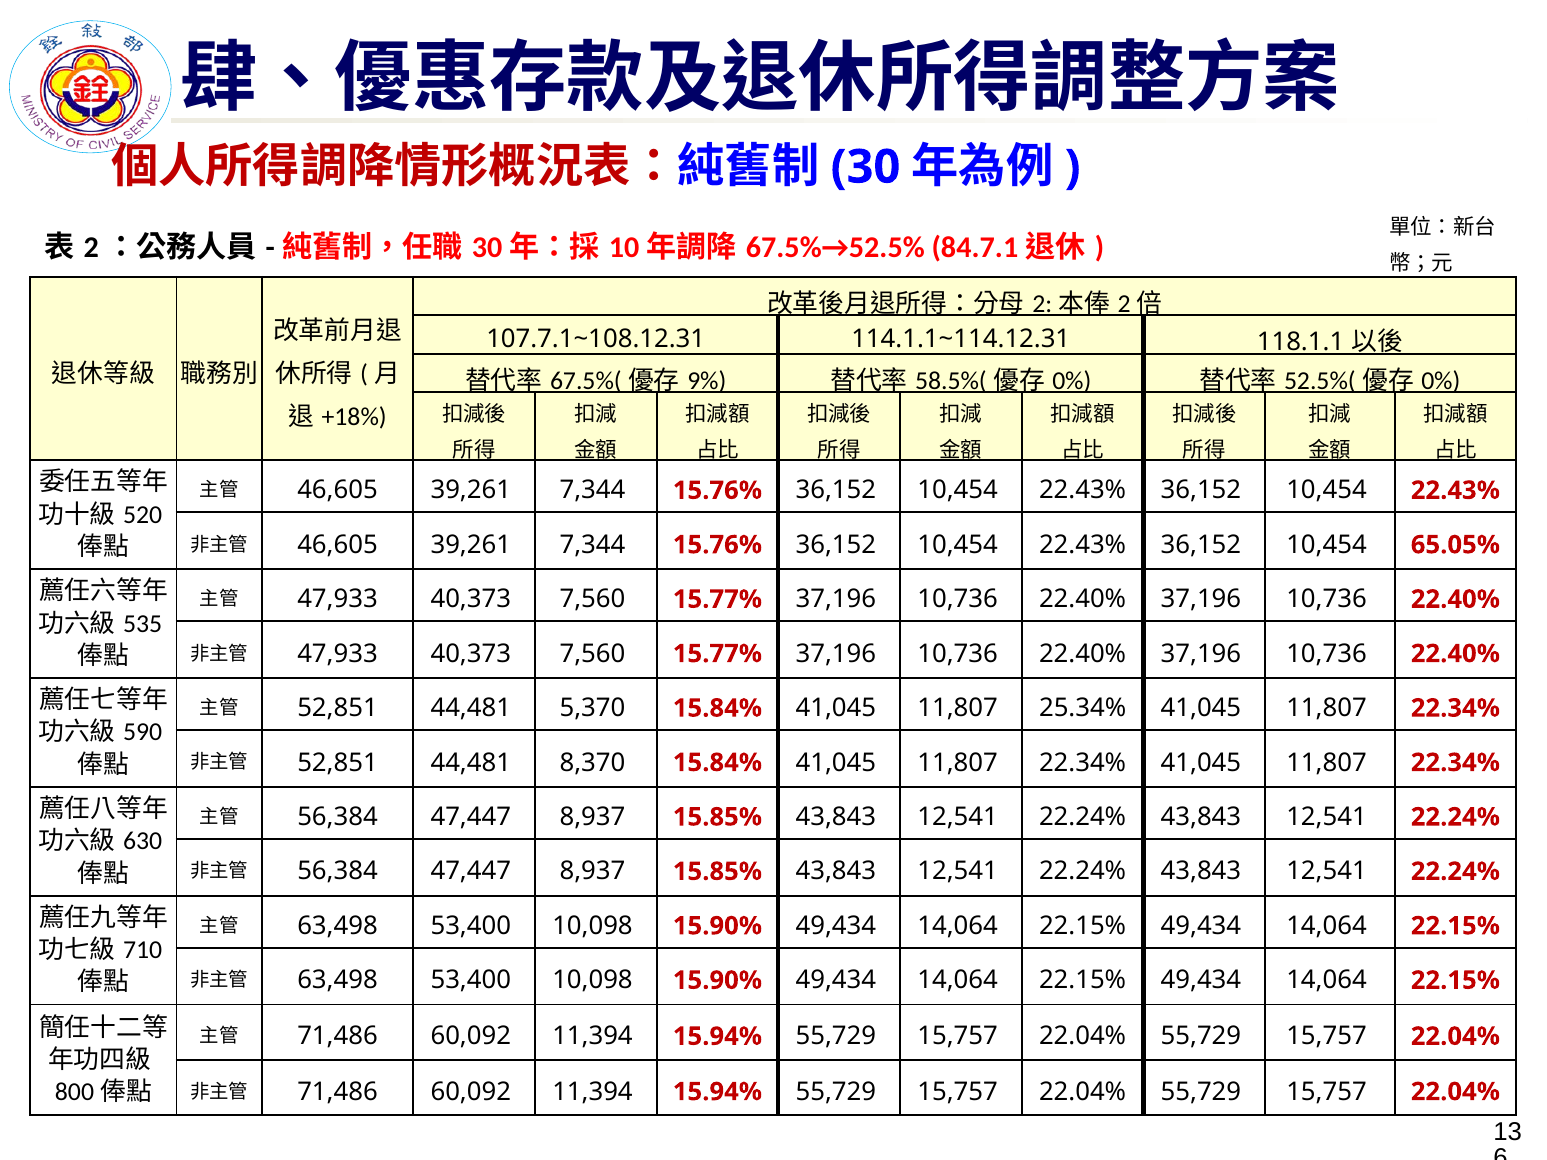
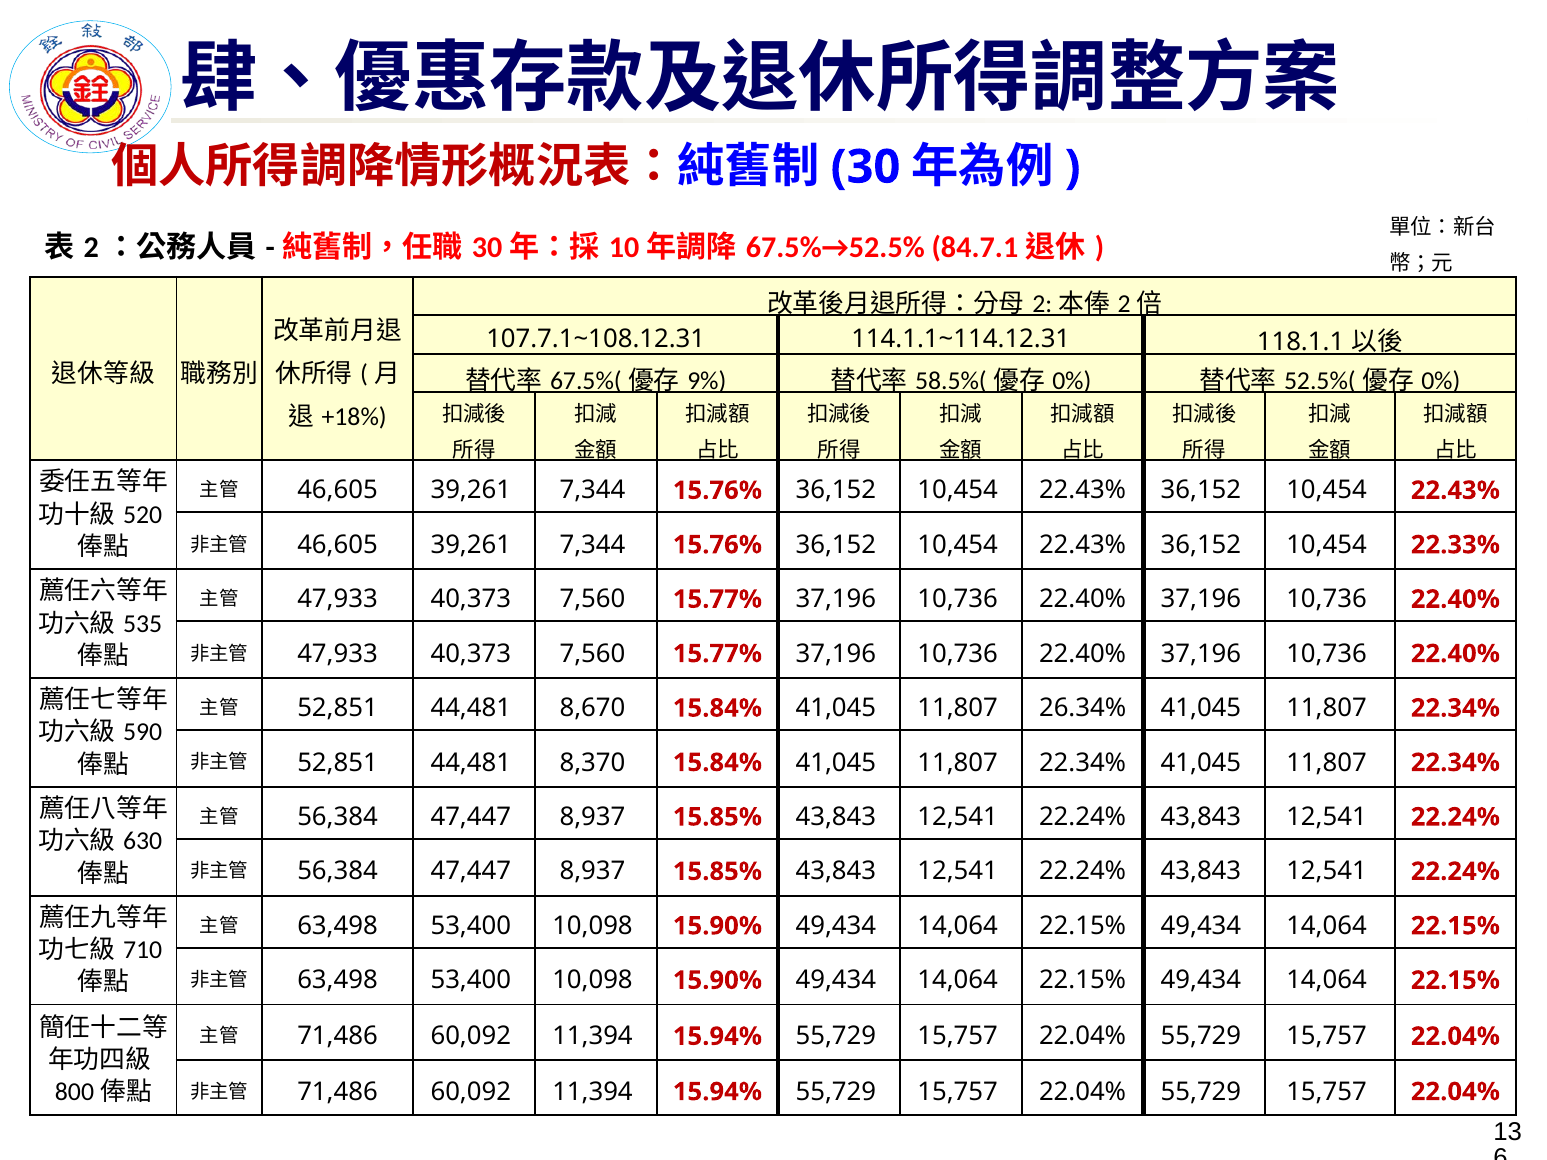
65.05%: 65.05% -> 22.33%
5,370: 5,370 -> 8,670
25.34%: 25.34% -> 26.34%
